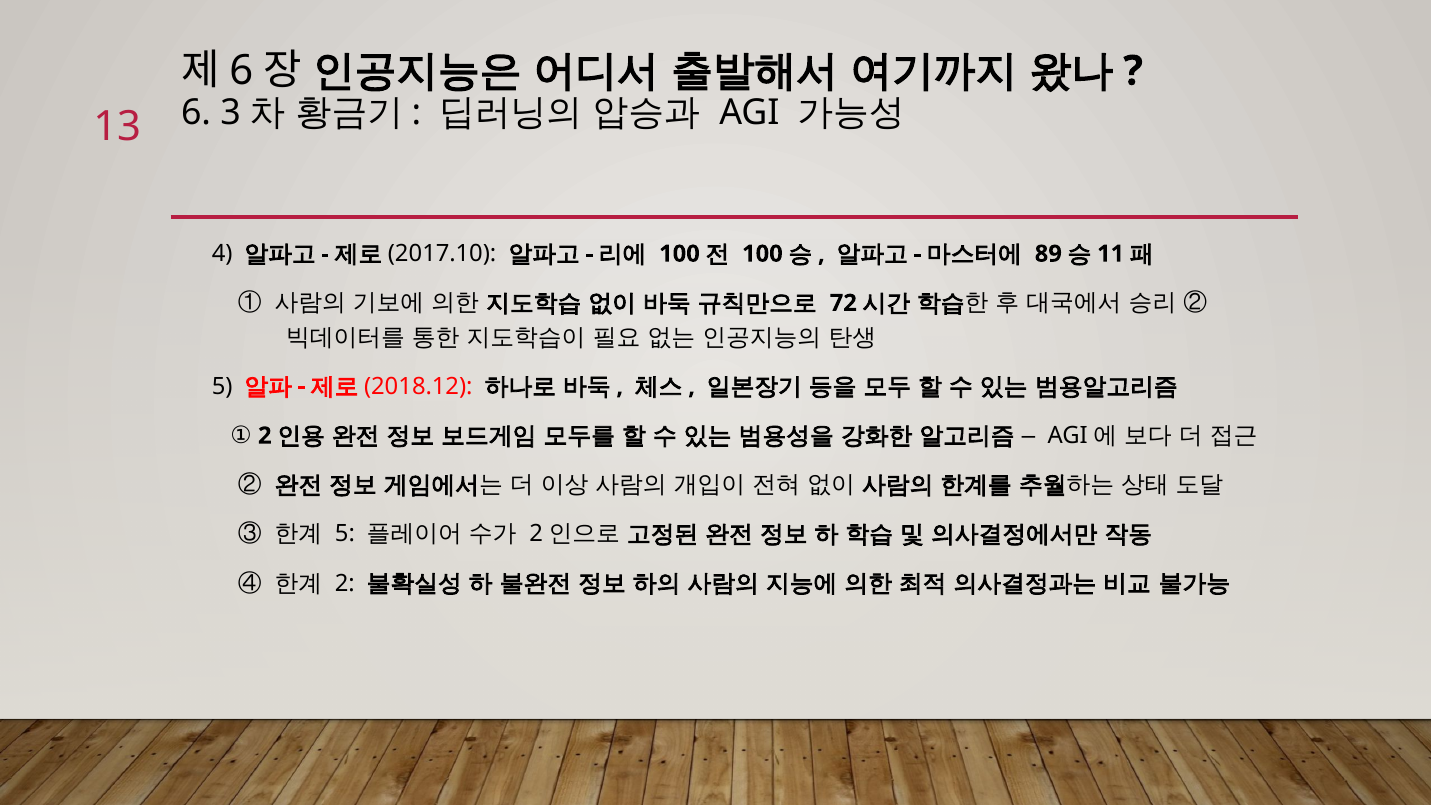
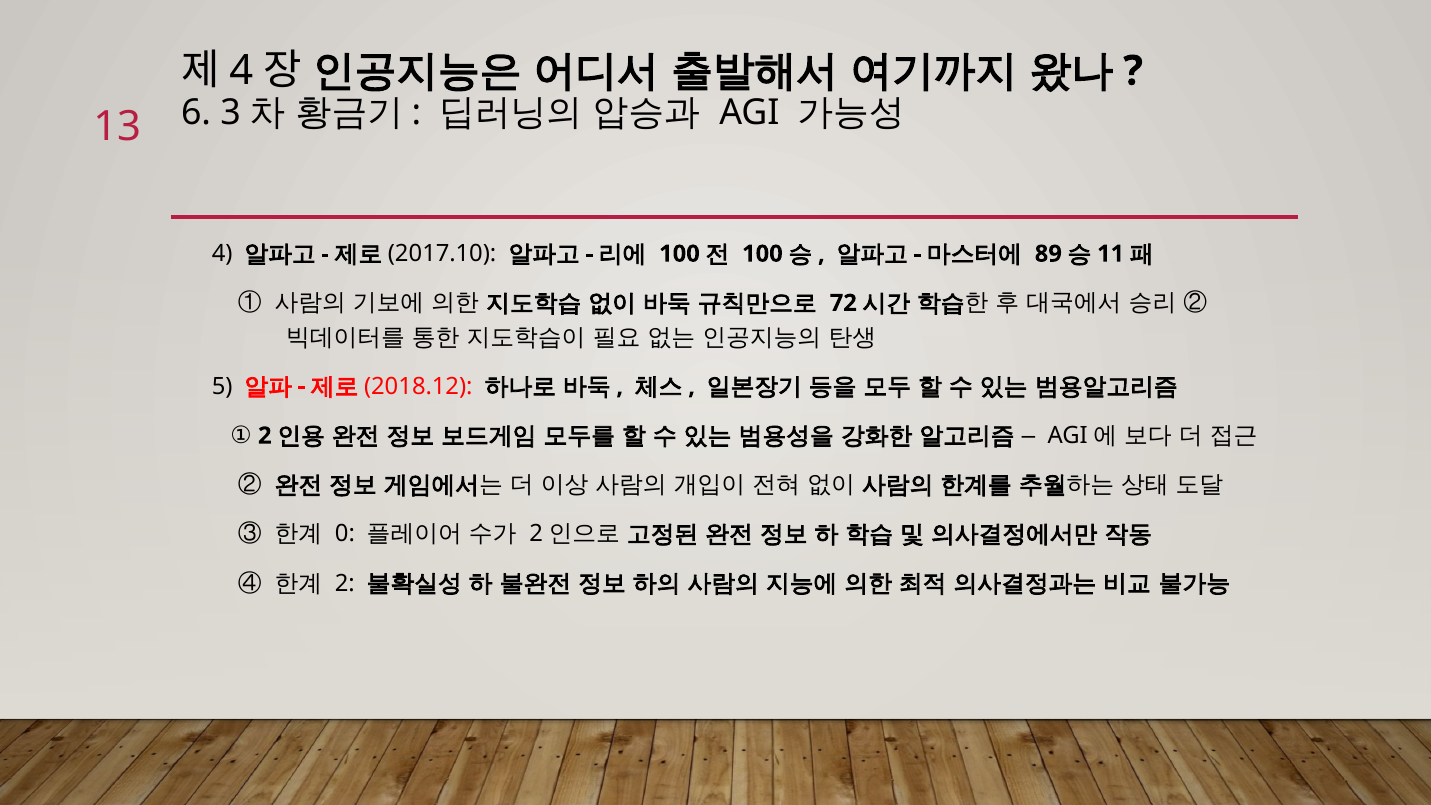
6 at (241, 71): 6 -> 4
5 at (345, 534): 5 -> 0
